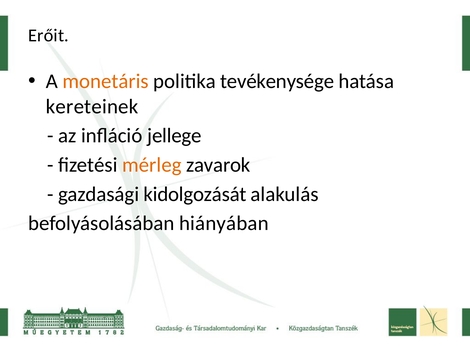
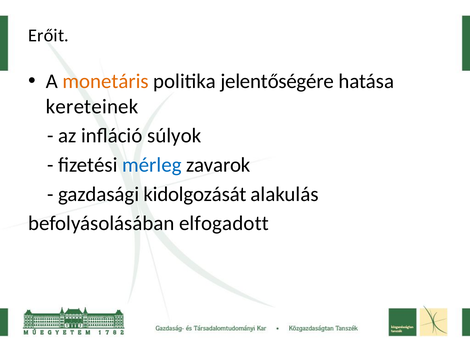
tevékenysége: tevékenysége -> jelentőségére
jellege: jellege -> súlyok
mérleg colour: orange -> blue
hiányában: hiányában -> elfogadott
